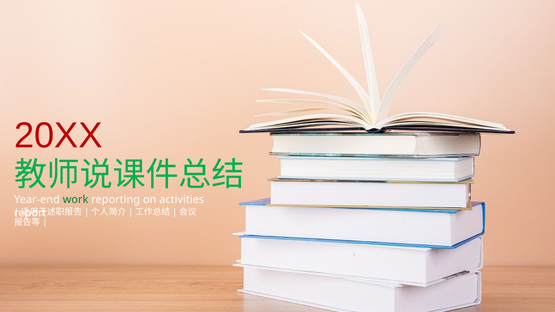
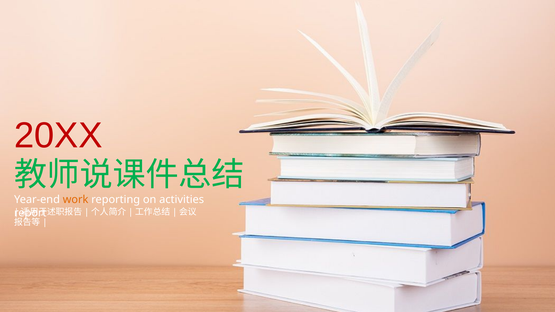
work colour: green -> orange
